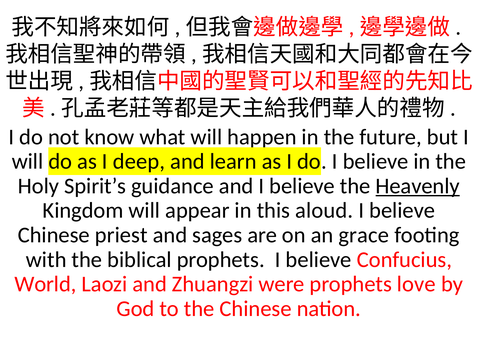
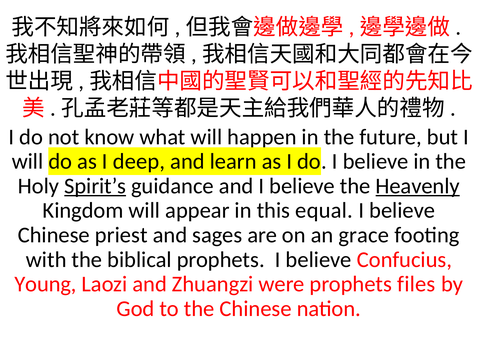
Spirit’s underline: none -> present
aloud: aloud -> equal
World: World -> Young
love: love -> files
